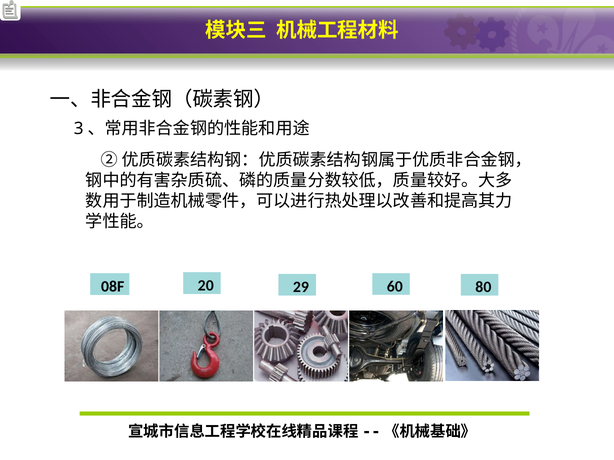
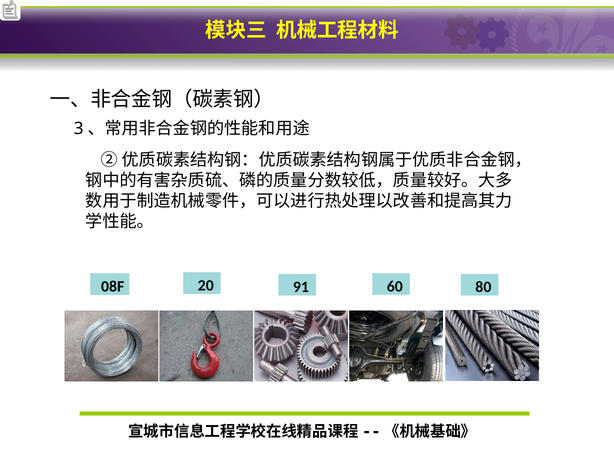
29: 29 -> 91
